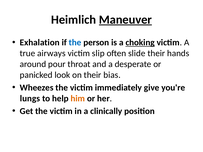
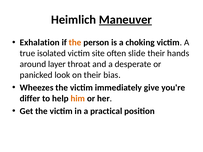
the at (75, 43) colour: blue -> orange
choking underline: present -> none
airways: airways -> isolated
slip: slip -> site
pour: pour -> layer
lungs: lungs -> differ
clinically: clinically -> practical
